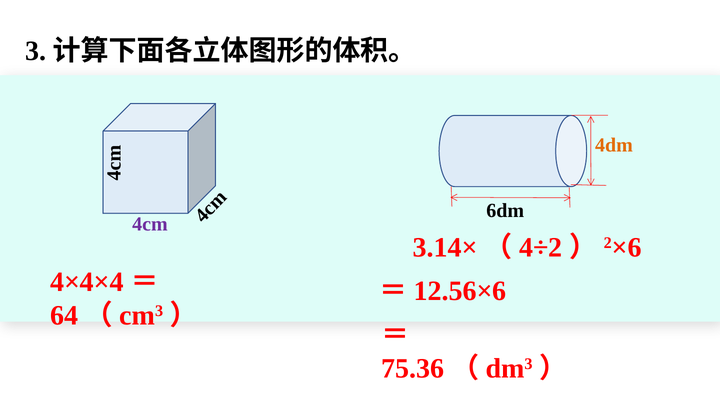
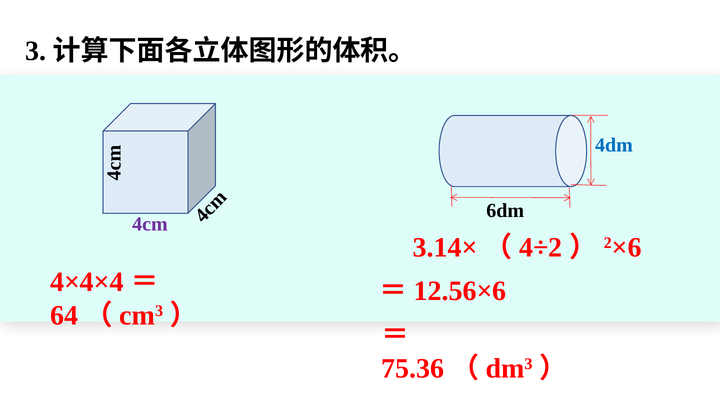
4dm colour: orange -> blue
